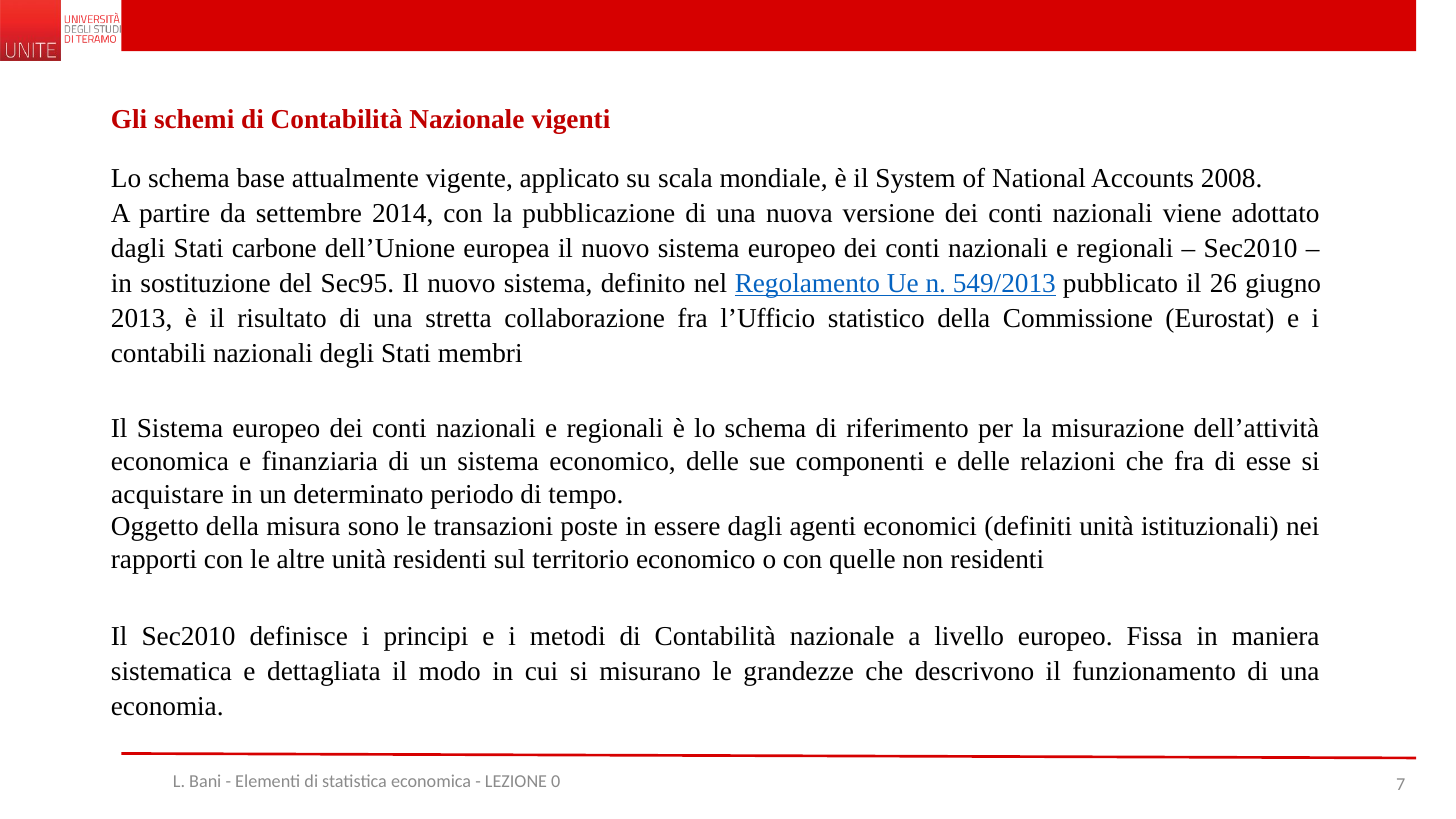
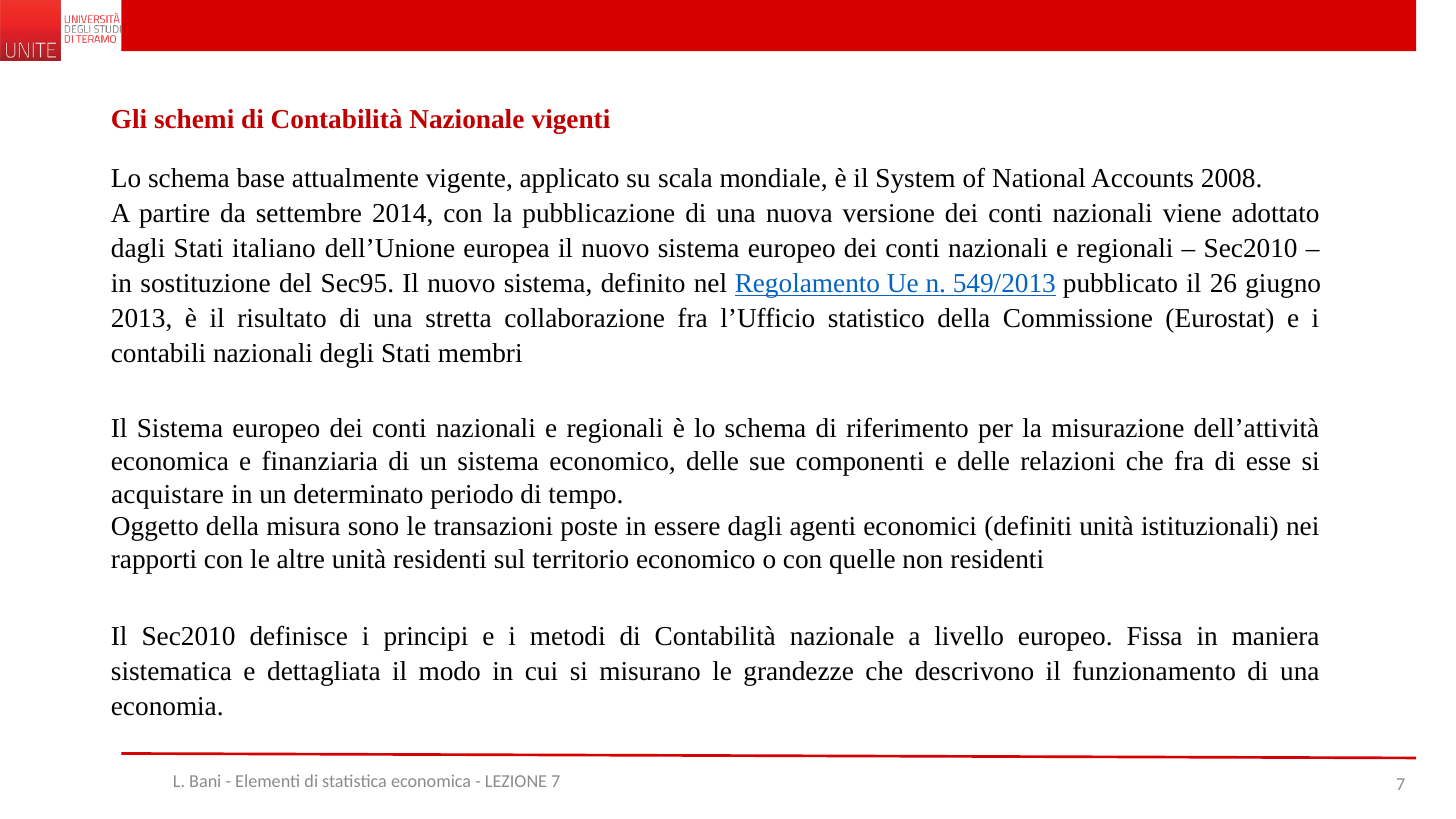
carbone: carbone -> italiano
LEZIONE 0: 0 -> 7
